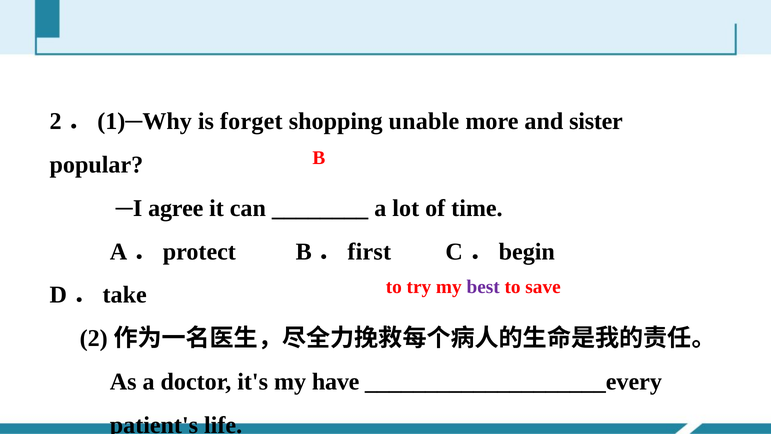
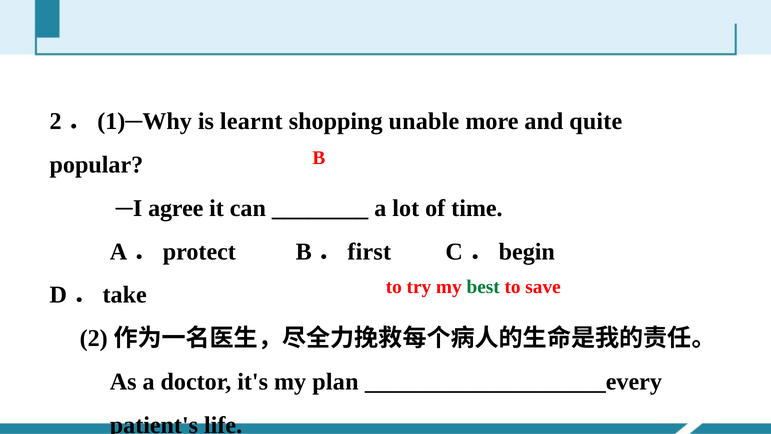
forget: forget -> learnt
sister: sister -> quite
best colour: purple -> green
have: have -> plan
